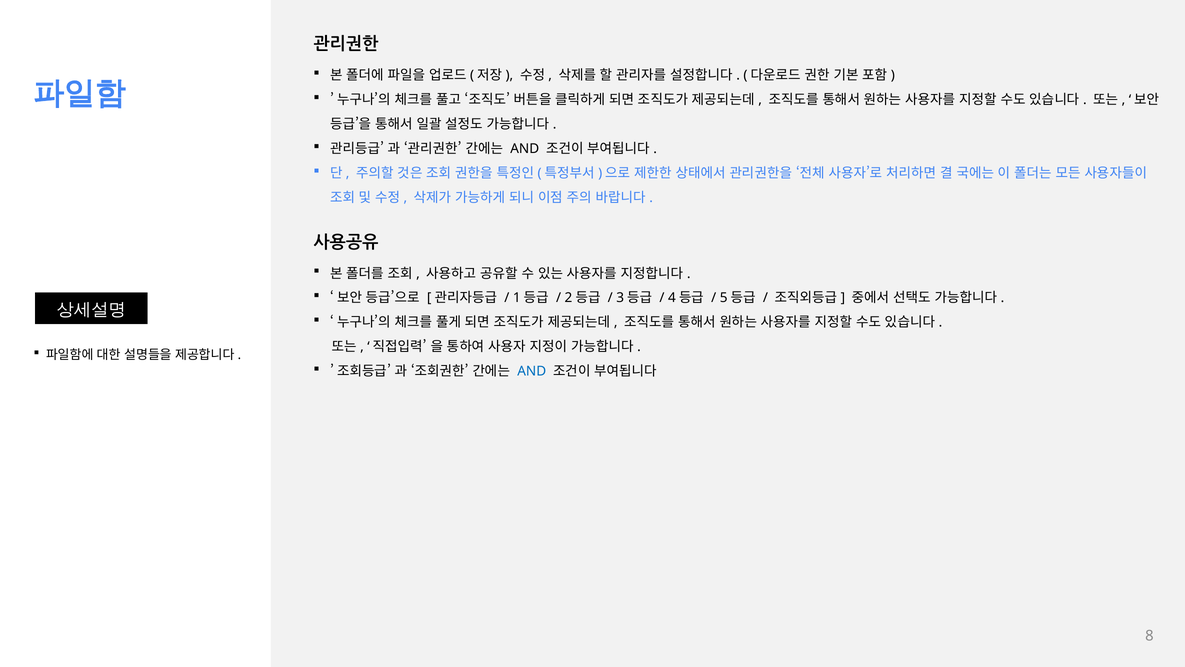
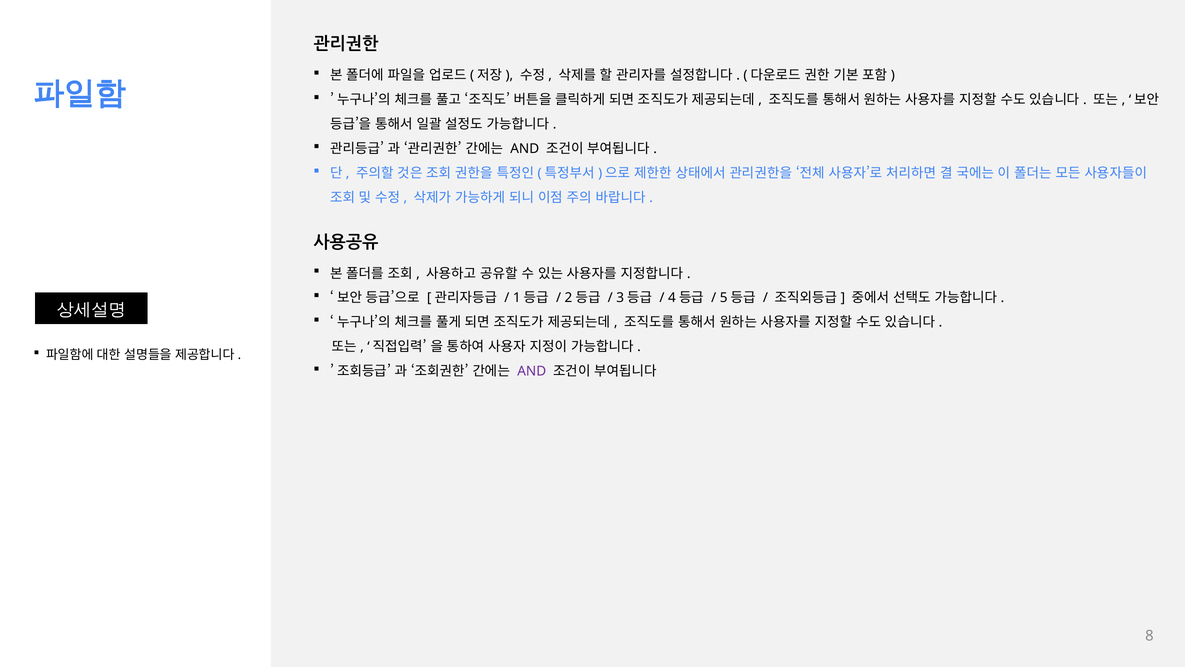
AND at (532, 371) colour: blue -> purple
